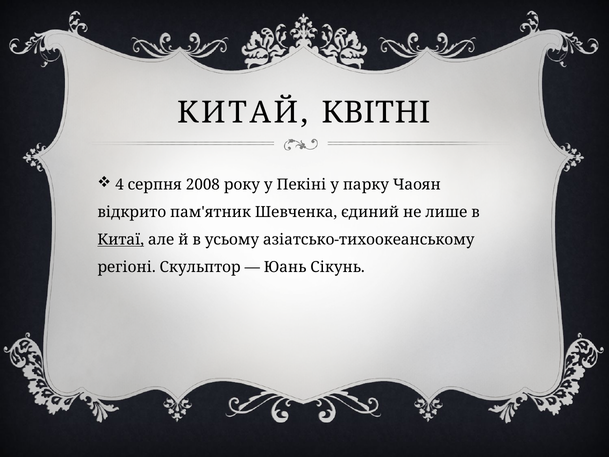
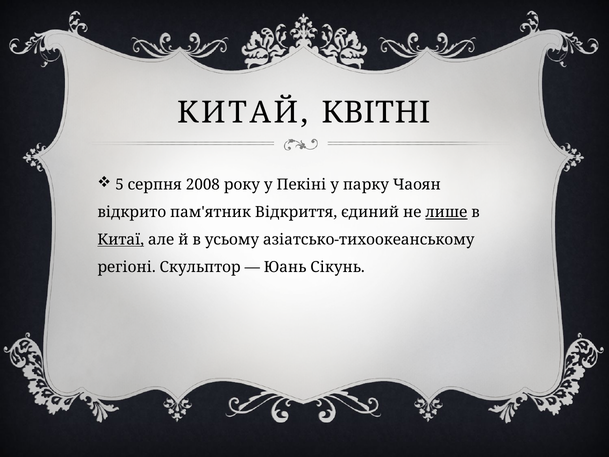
4: 4 -> 5
Шевченка: Шевченка -> Відкриття
лише underline: none -> present
